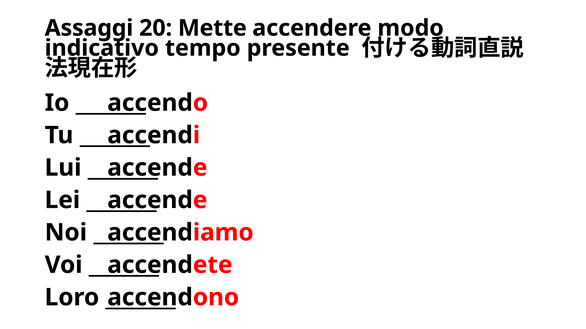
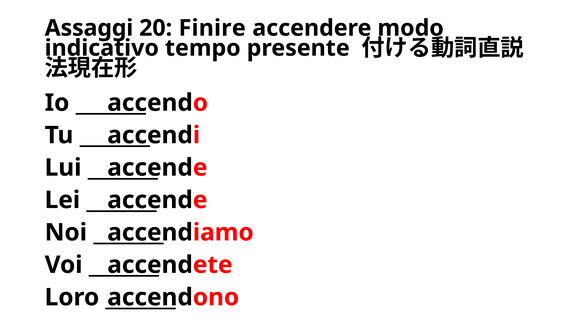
Mette: Mette -> Finire
